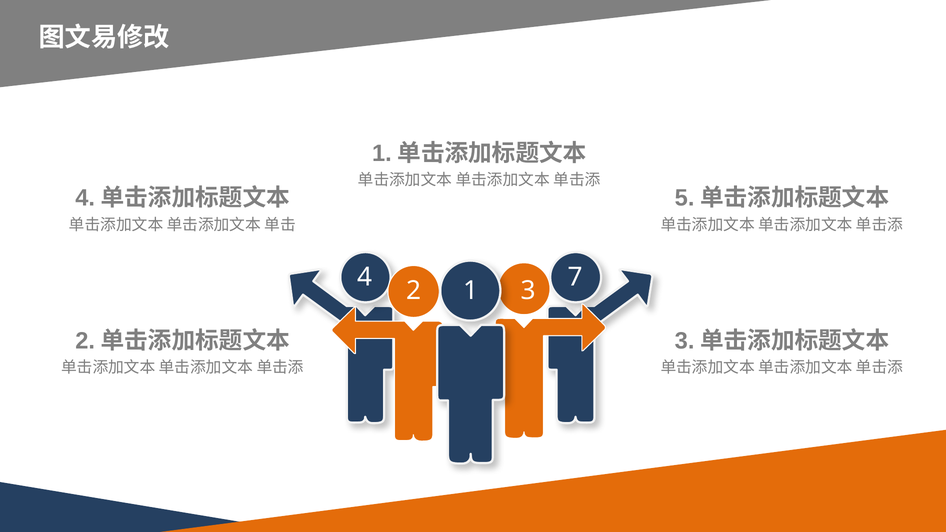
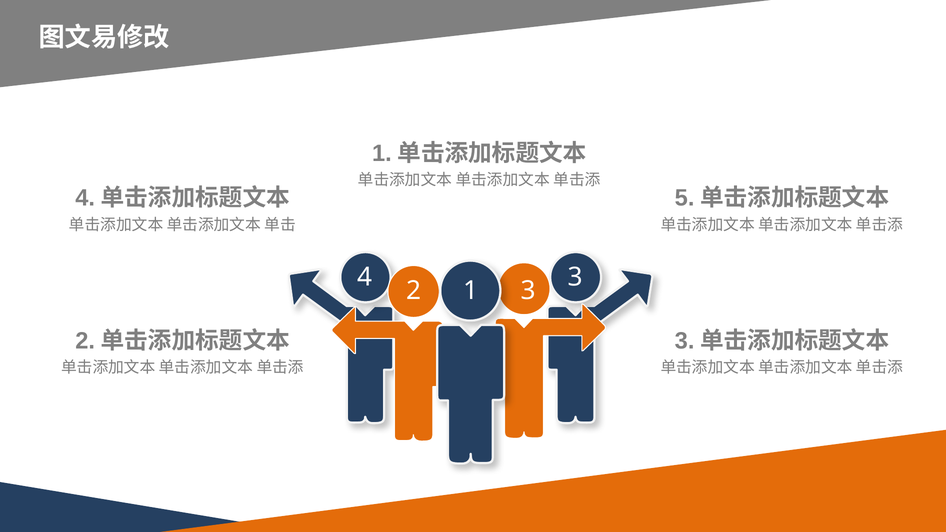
4 7: 7 -> 3
